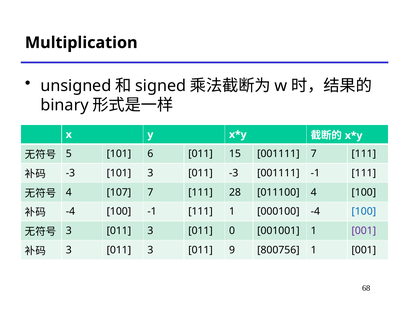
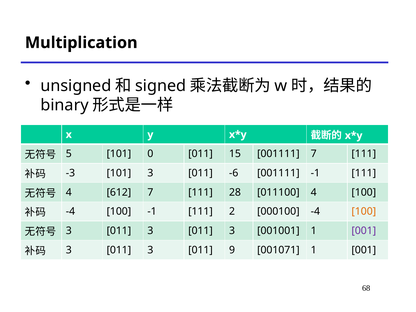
6: 6 -> 0
011 -3: -3 -> -6
107: 107 -> 612
111 1: 1 -> 2
100 at (364, 212) colour: blue -> orange
011 3 011 0: 0 -> 3
800756: 800756 -> 001071
